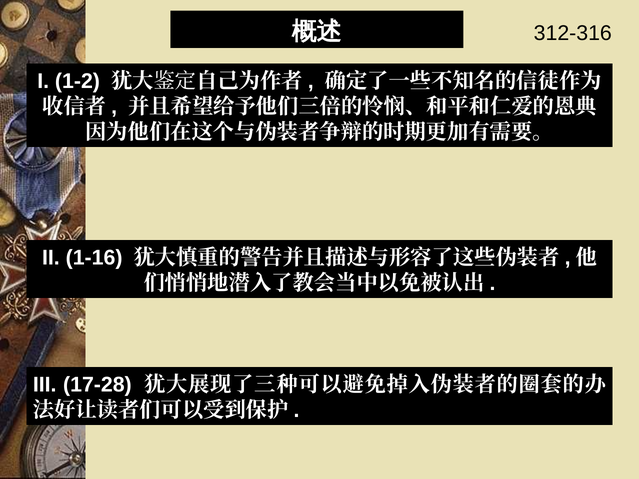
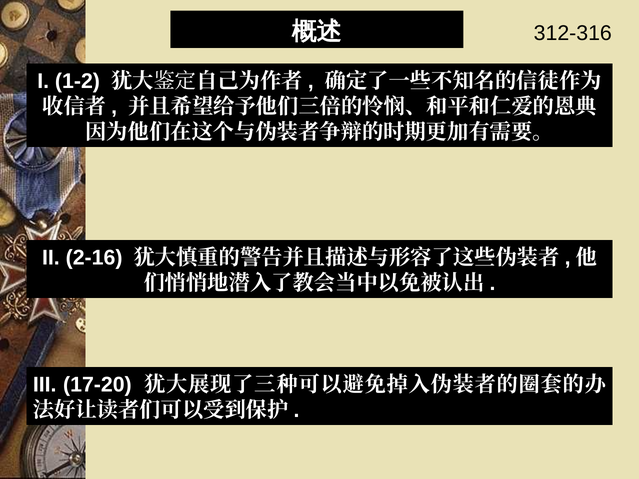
1-16: 1-16 -> 2-16
17-28: 17-28 -> 17-20
